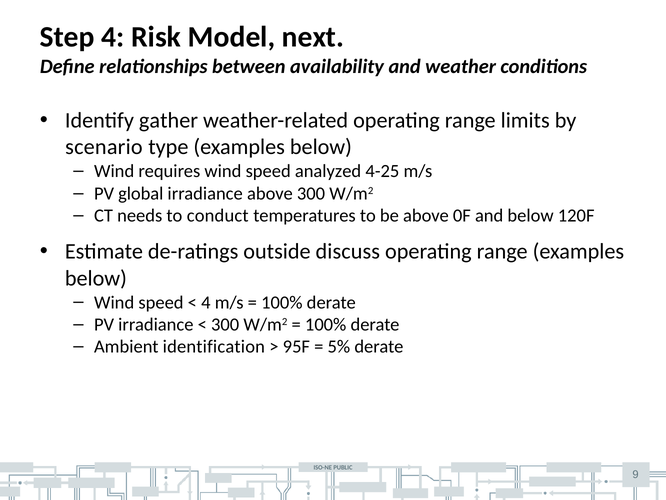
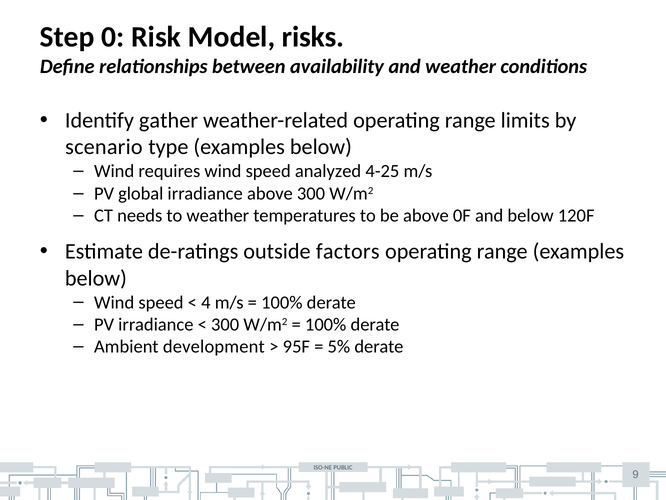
Step 4: 4 -> 0
next: next -> risks
to conduct: conduct -> weather
discuss: discuss -> factors
identification: identification -> development
